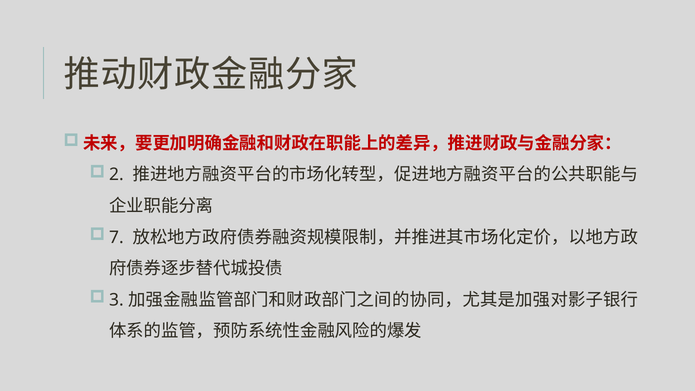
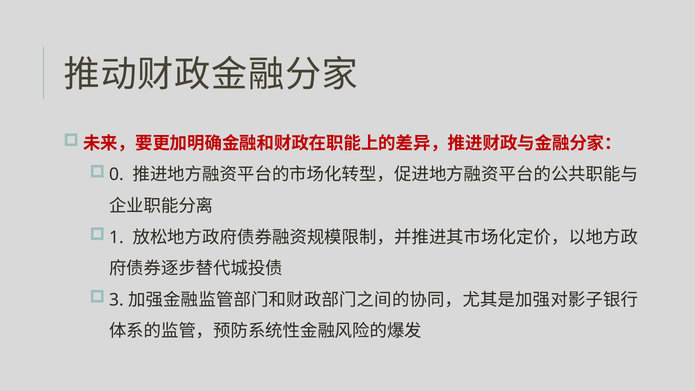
2: 2 -> 0
7: 7 -> 1
